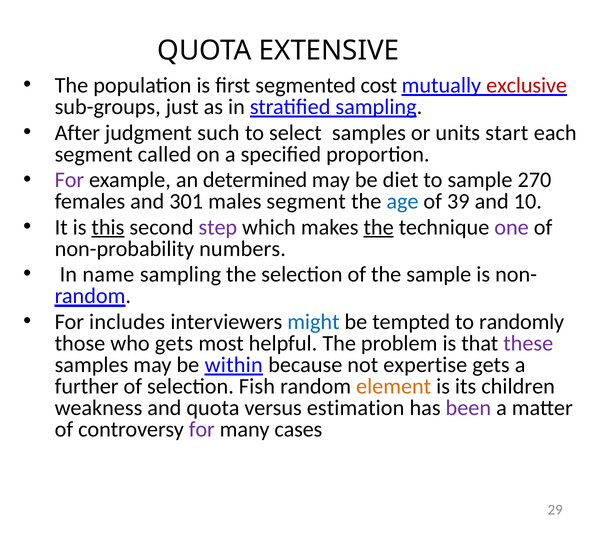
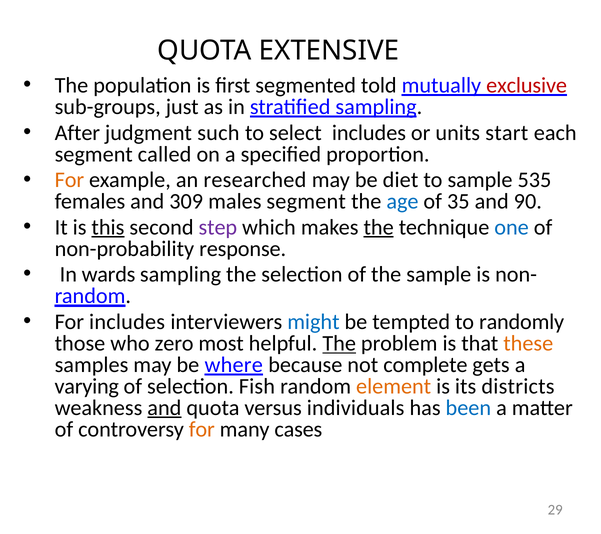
cost: cost -> told
select samples: samples -> includes
For at (69, 180) colour: purple -> orange
determined: determined -> researched
270: 270 -> 535
301: 301 -> 309
39: 39 -> 35
10: 10 -> 90
one colour: purple -> blue
numbers: numbers -> response
name: name -> wards
who gets: gets -> zero
The at (339, 343) underline: none -> present
these colour: purple -> orange
within: within -> where
expertise: expertise -> complete
further: further -> varying
children: children -> districts
and at (164, 408) underline: none -> present
estimation: estimation -> individuals
been colour: purple -> blue
for at (202, 429) colour: purple -> orange
